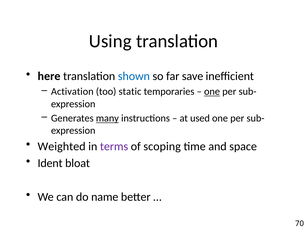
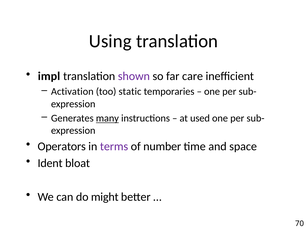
here: here -> impl
shown colour: blue -> purple
save: save -> care
one at (212, 91) underline: present -> none
Weighted: Weighted -> Operators
scoping: scoping -> number
name: name -> might
